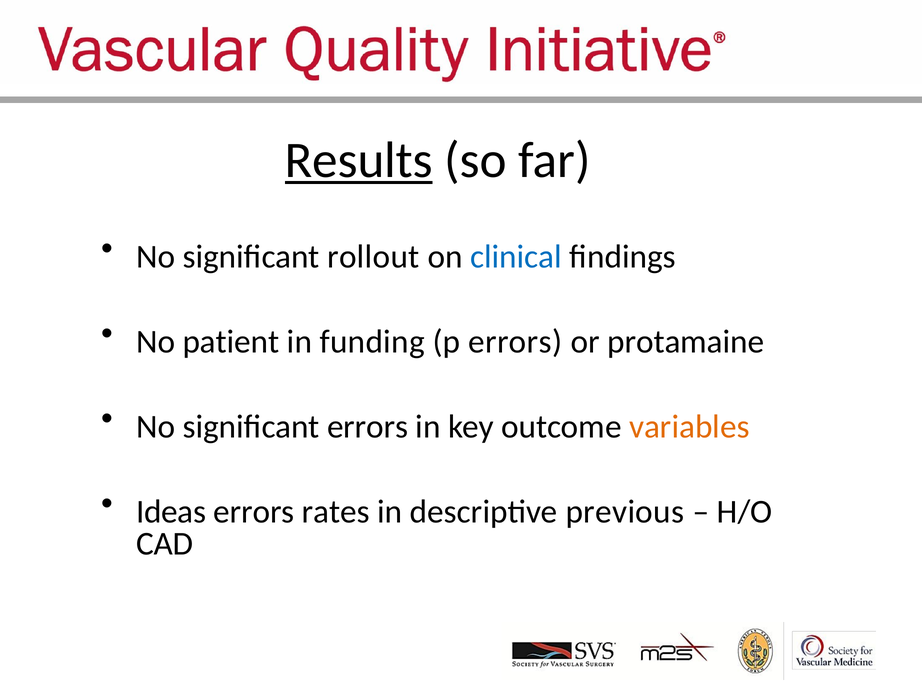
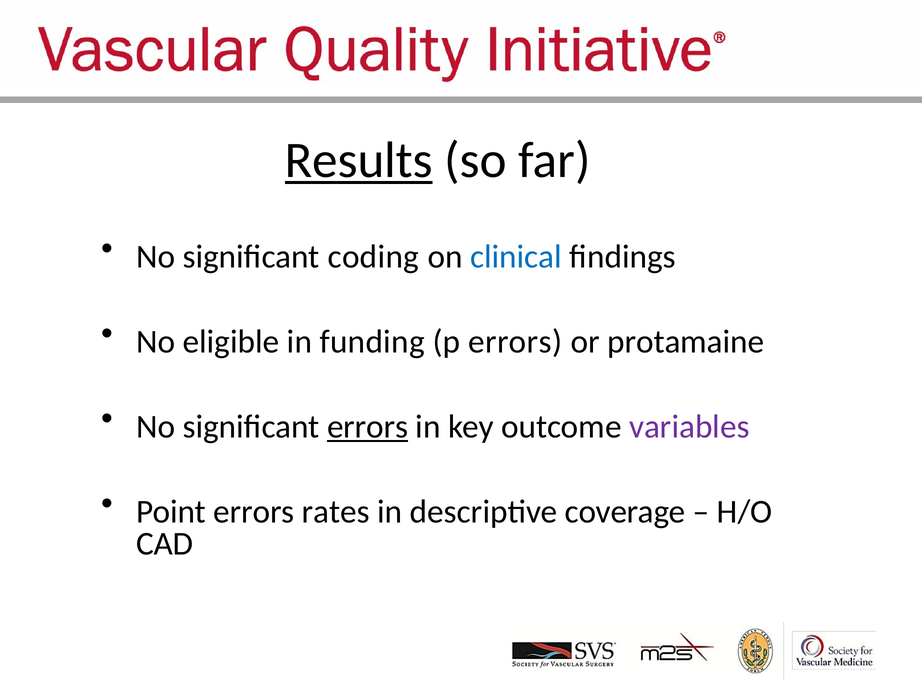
rollout: rollout -> coding
patient: patient -> eligible
errors at (368, 426) underline: none -> present
variables colour: orange -> purple
Ideas: Ideas -> Point
previous: previous -> coverage
